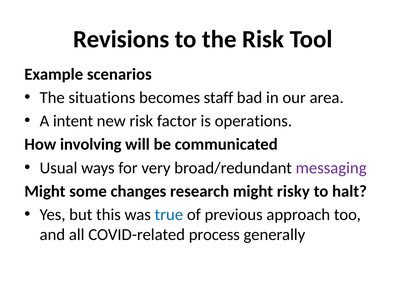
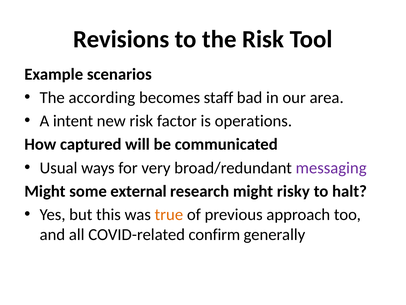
situations: situations -> according
involving: involving -> captured
changes: changes -> external
true colour: blue -> orange
process: process -> confirm
